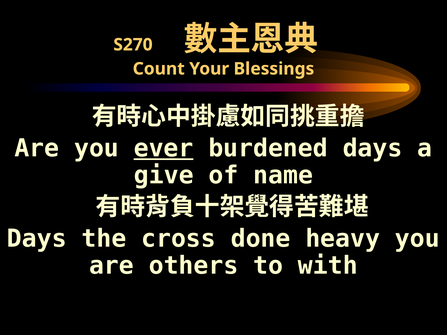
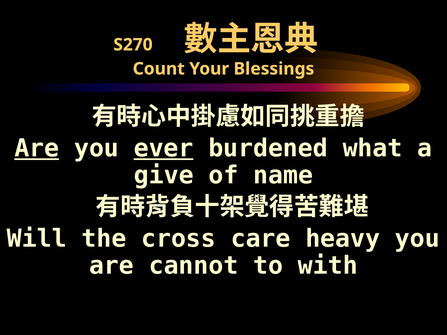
Are at (37, 149) underline: none -> present
burdened days: days -> what
Days at (37, 239): Days -> Will
done: done -> care
others: others -> cannot
